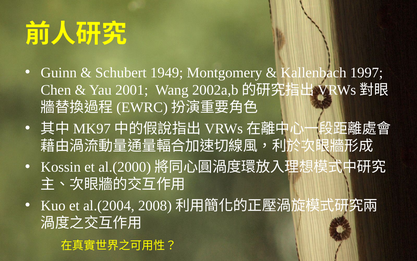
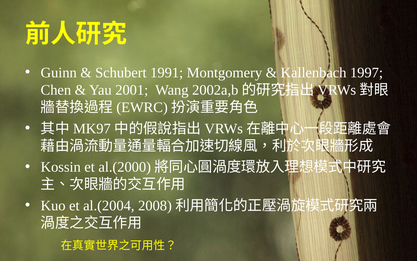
1949: 1949 -> 1991
